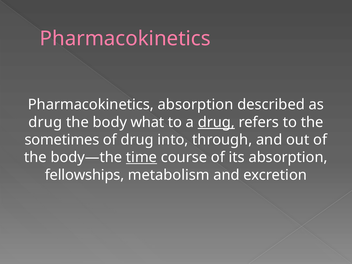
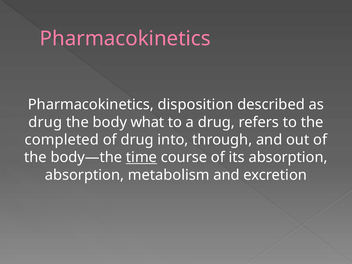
Pharmacokinetics absorption: absorption -> disposition
drug at (216, 122) underline: present -> none
sometimes: sometimes -> completed
fellowships at (85, 175): fellowships -> absorption
